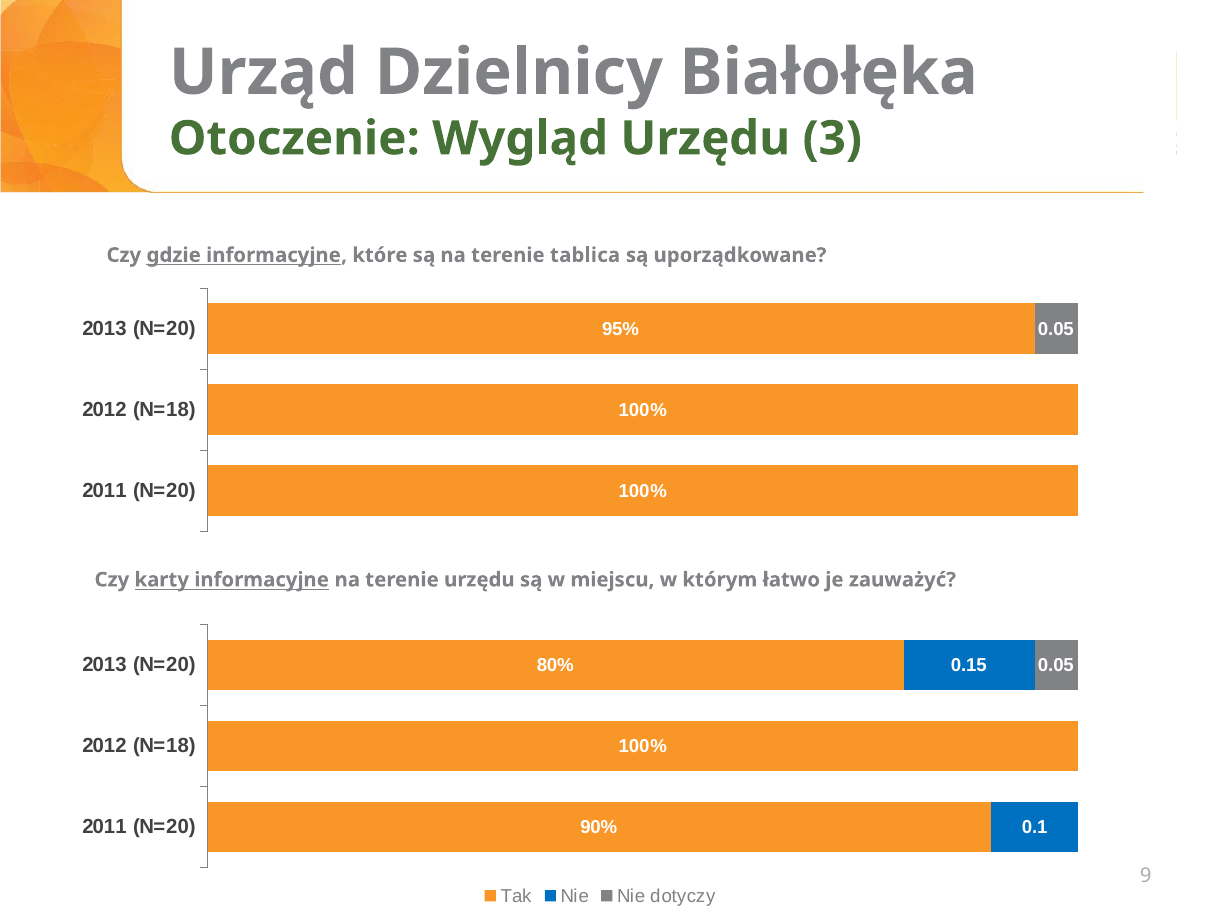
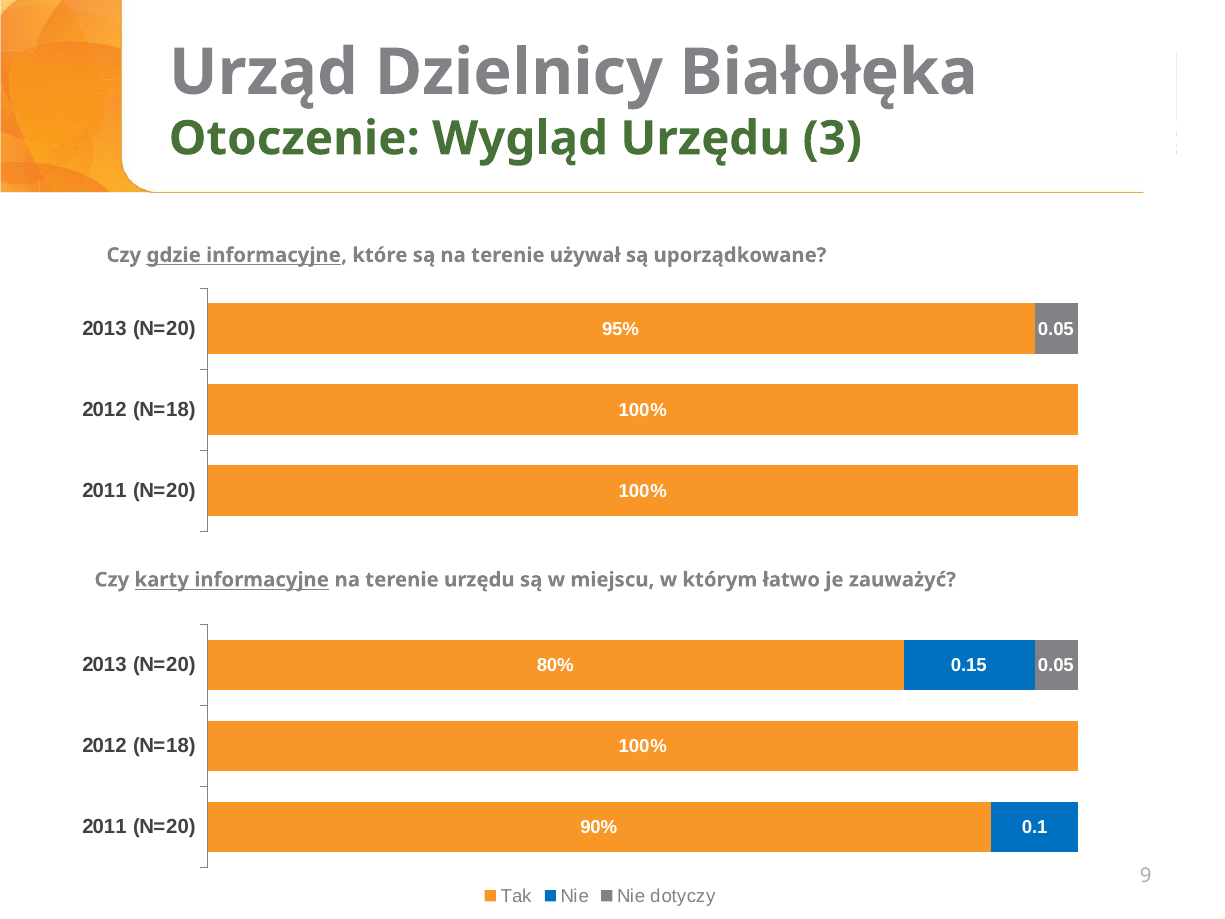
tablica: tablica -> używał
